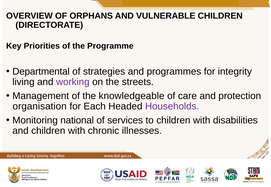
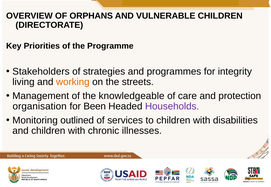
Departmental: Departmental -> Stakeholders
working colour: purple -> orange
Each: Each -> Been
national: national -> outlined
